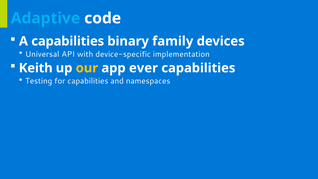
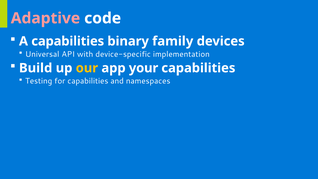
Adaptive colour: light blue -> pink
Keith: Keith -> Build
ever: ever -> your
